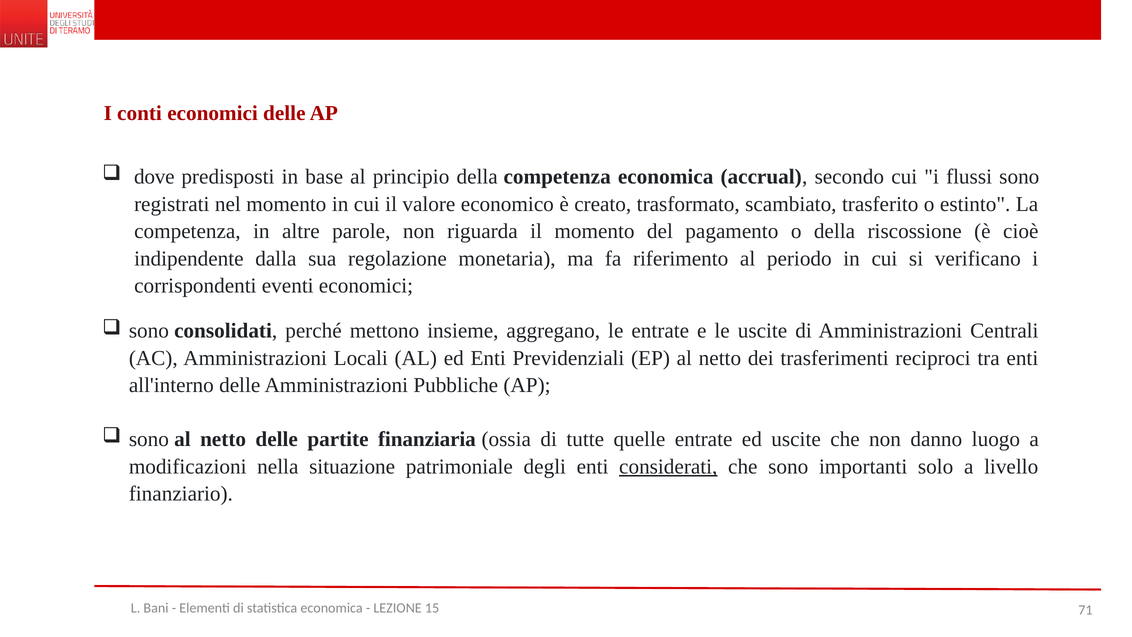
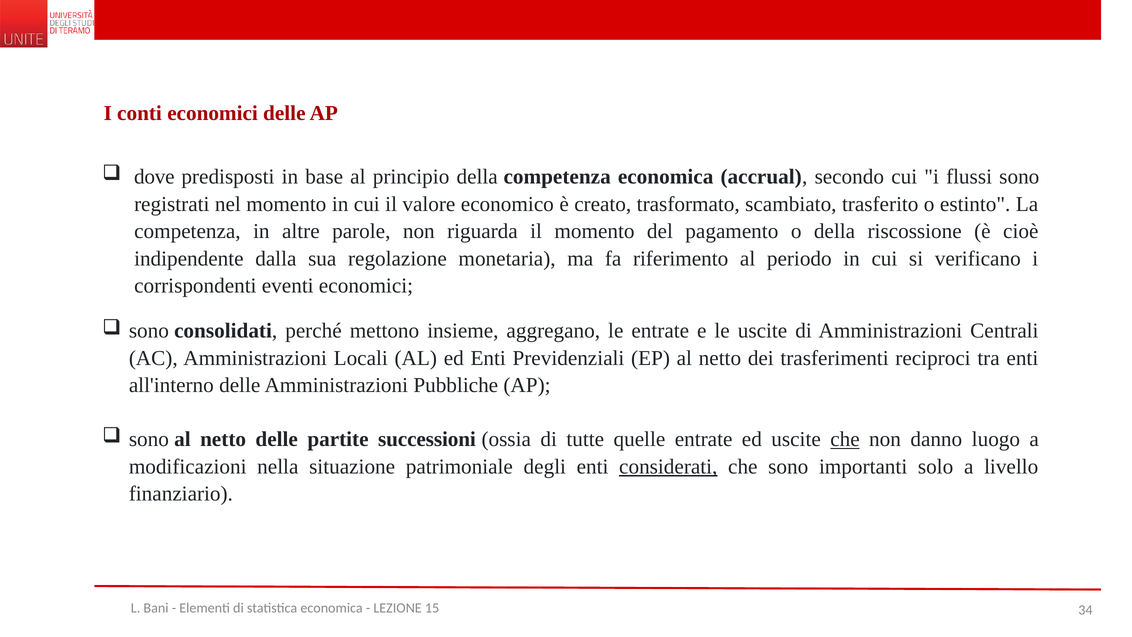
finanziaria: finanziaria -> successioni
che at (845, 439) underline: none -> present
71: 71 -> 34
